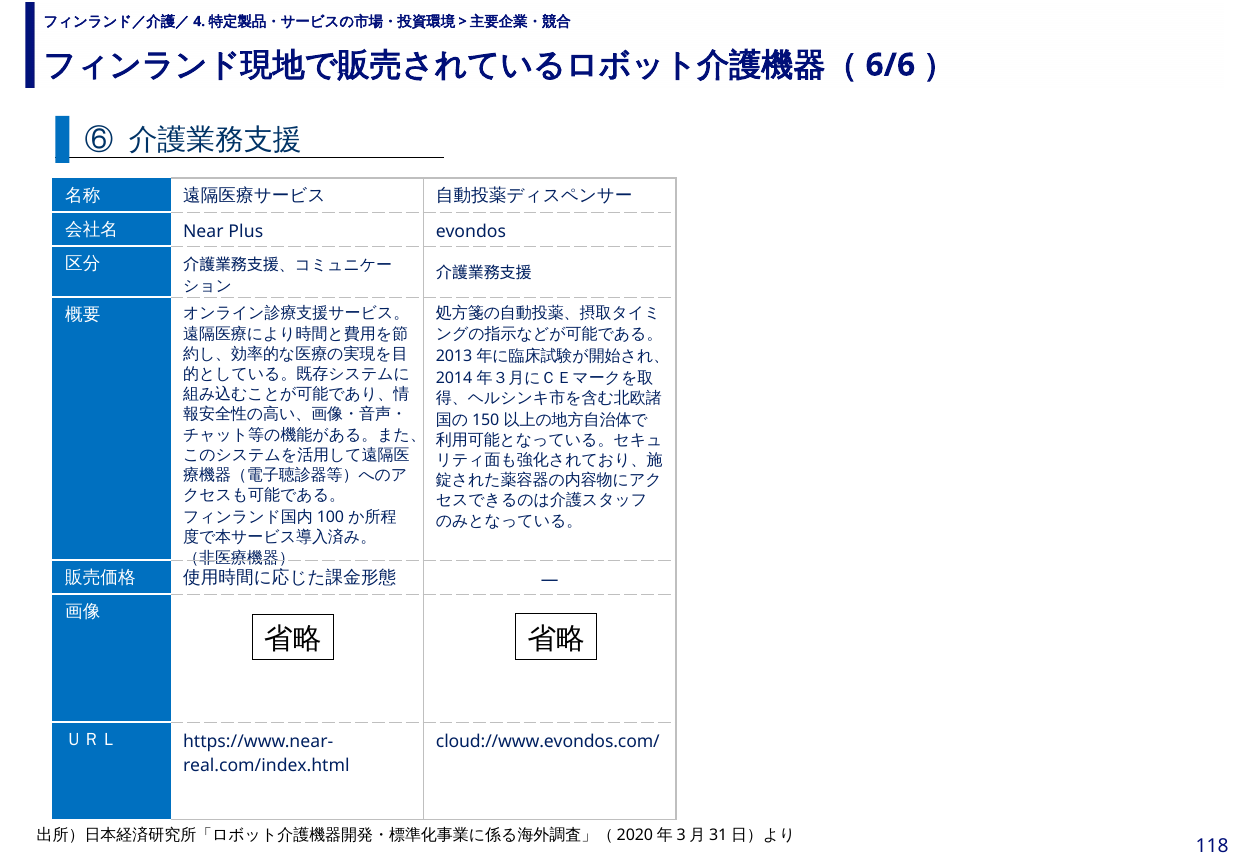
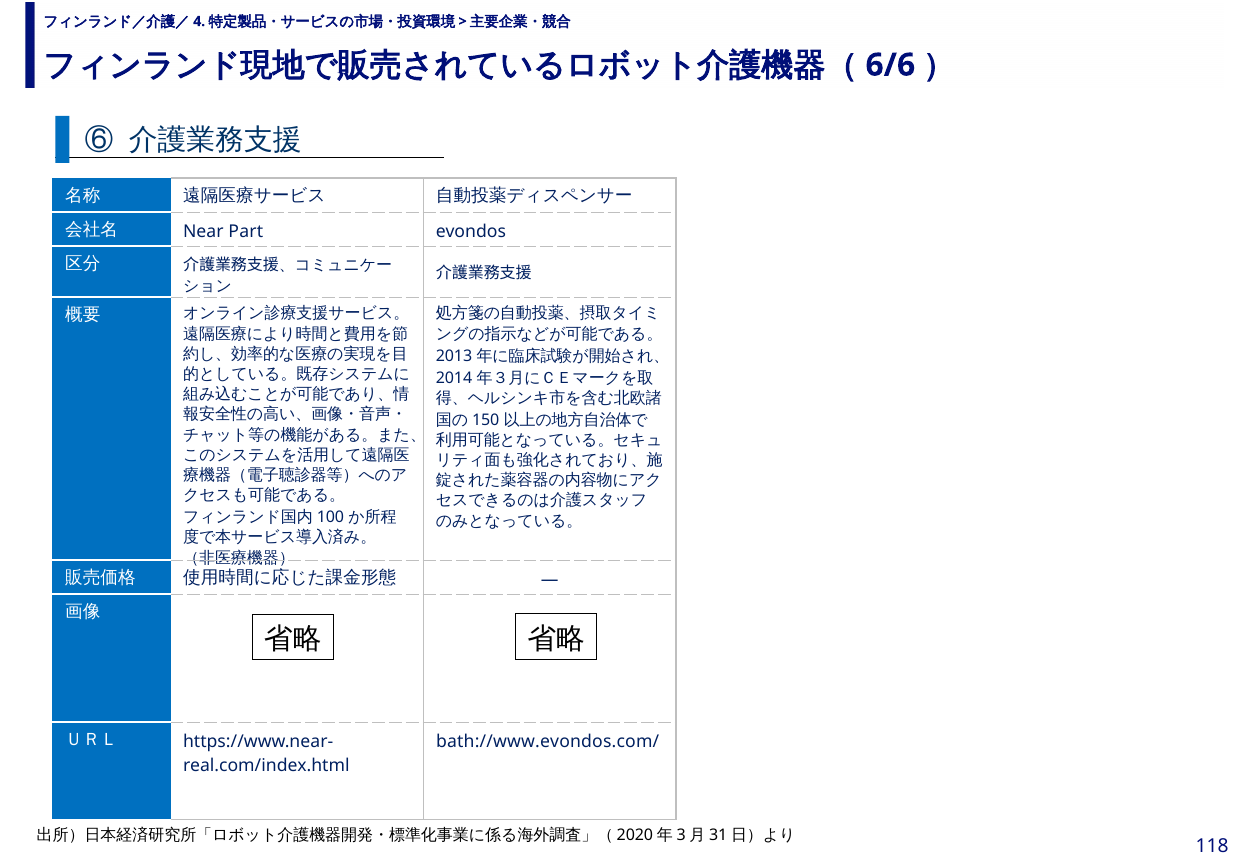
Plus: Plus -> Part
cloud://www.evondos.com/: cloud://www.evondos.com/ -> bath://www.evondos.com/
